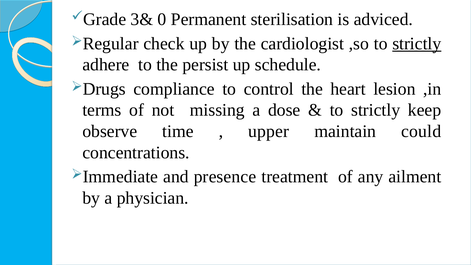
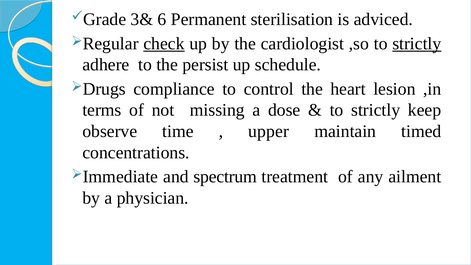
0: 0 -> 6
check underline: none -> present
could: could -> timed
presence: presence -> spectrum
